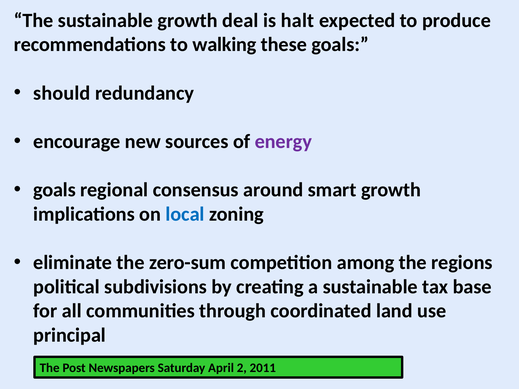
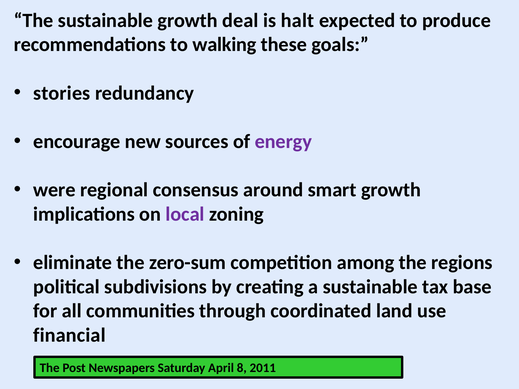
should: should -> stories
goals at (54, 190): goals -> were
local colour: blue -> purple
principal: principal -> financial
2: 2 -> 8
